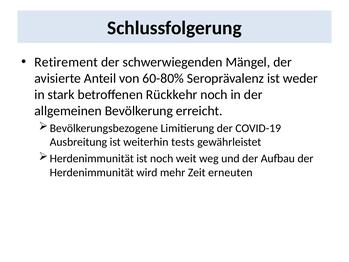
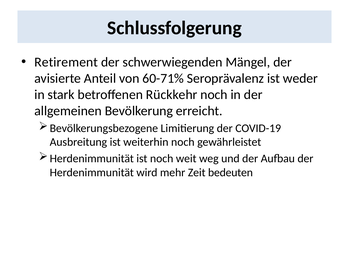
60-80%: 60-80% -> 60-71%
weiterhin tests: tests -> noch
erneuten: erneuten -> bedeuten
